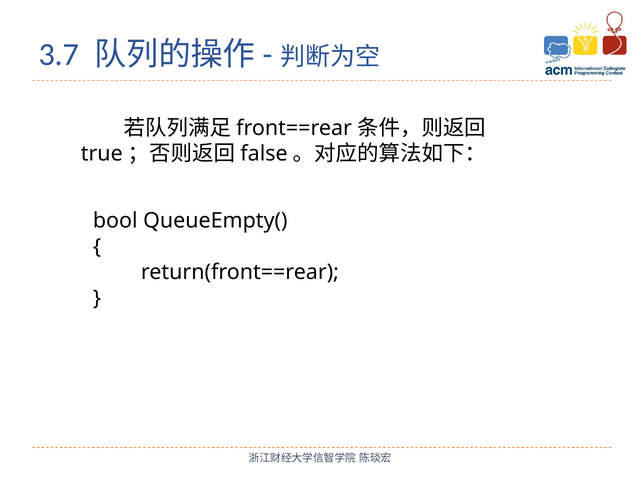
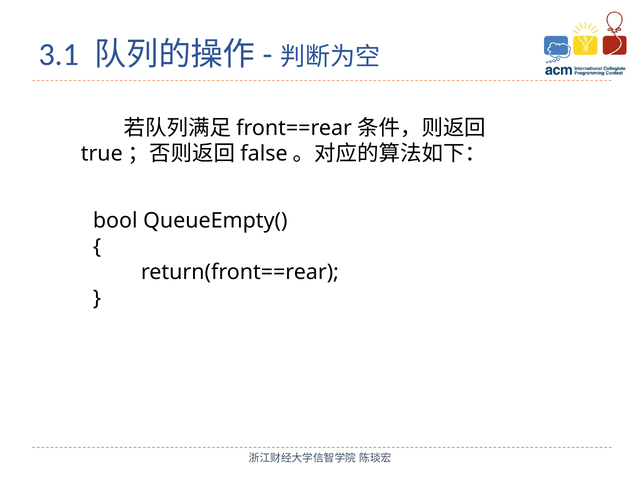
3.7: 3.7 -> 3.1
